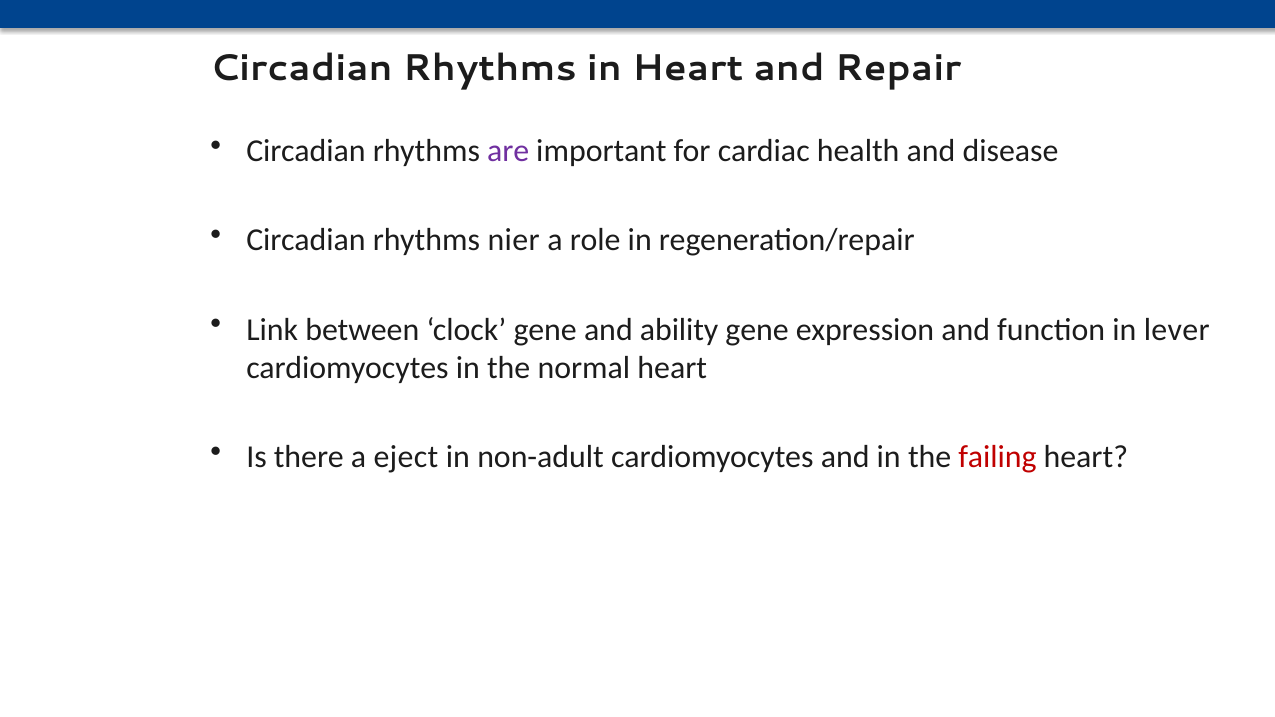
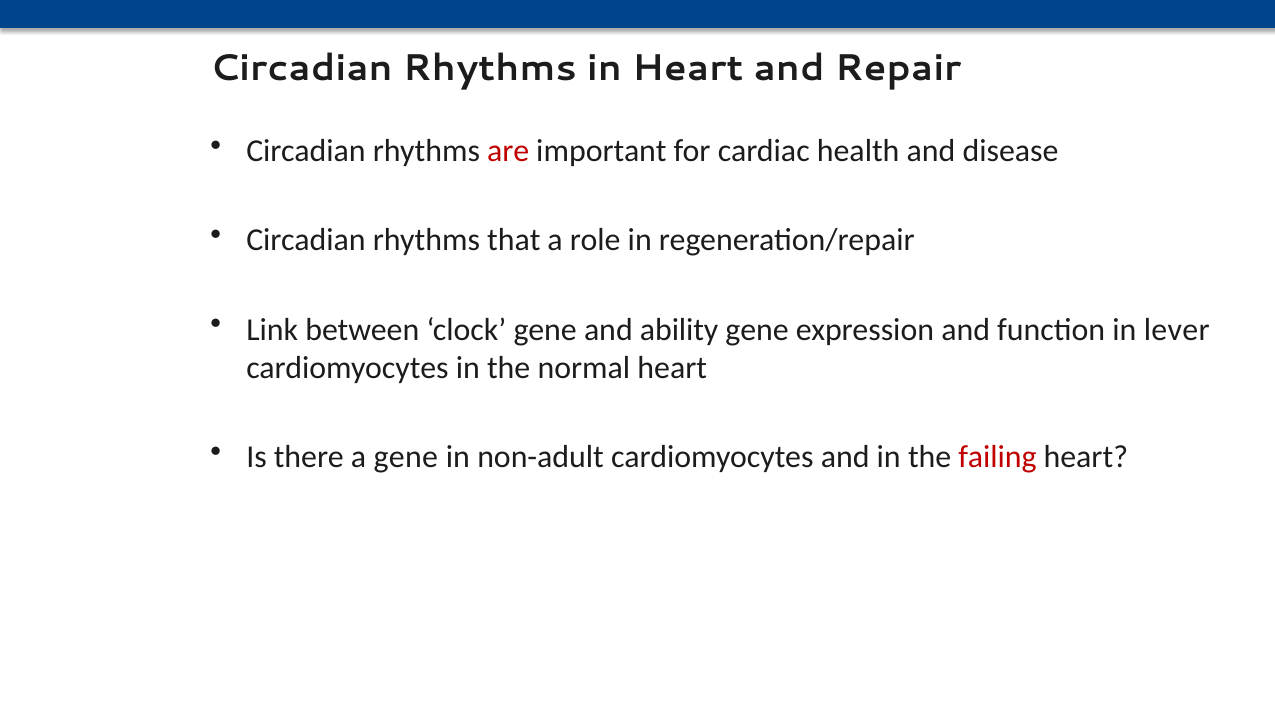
are colour: purple -> red
nier: nier -> that
a eject: eject -> gene
